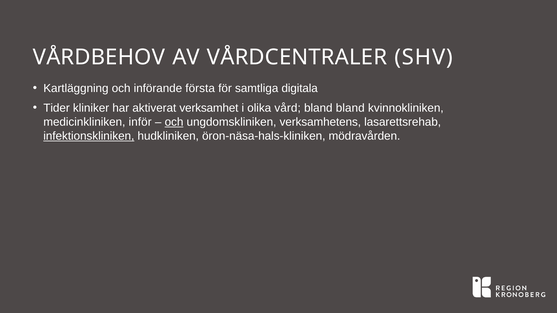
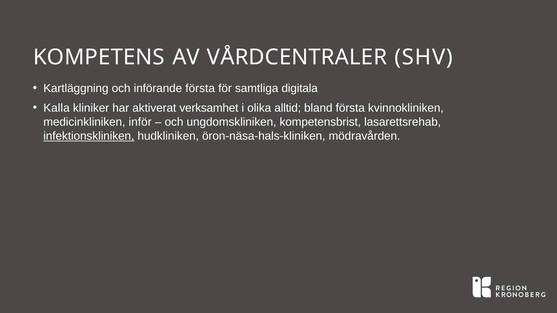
VÅRDBEHOV: VÅRDBEHOV -> KOMPETENS
Tider: Tider -> Kalla
vård: vård -> alltid
bland bland: bland -> första
och at (174, 122) underline: present -> none
verksamhetens: verksamhetens -> kompetensbrist
